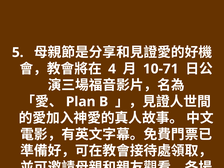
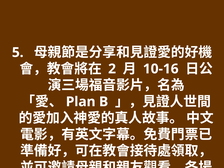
4: 4 -> 2
10-71: 10-71 -> 10-16
